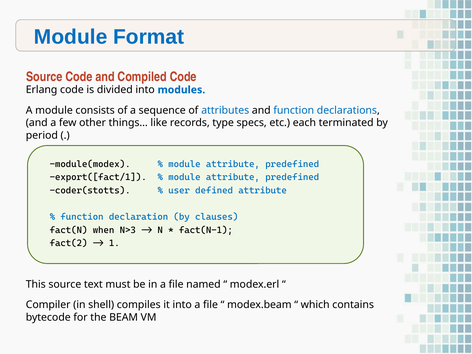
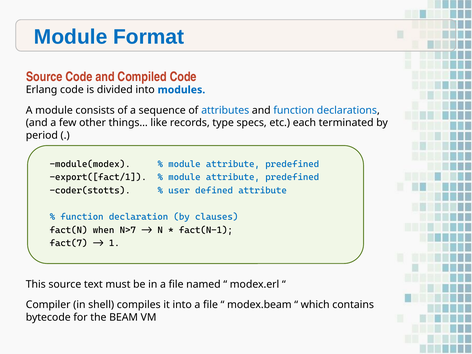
N>3: N>3 -> N>7
fact(2: fact(2 -> fact(7
